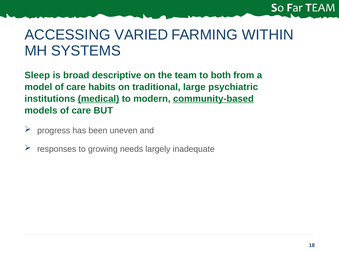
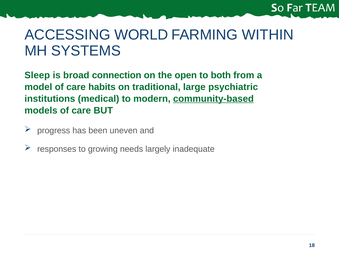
VARIED: VARIED -> WORLD
descriptive: descriptive -> connection
team: team -> open
medical underline: present -> none
